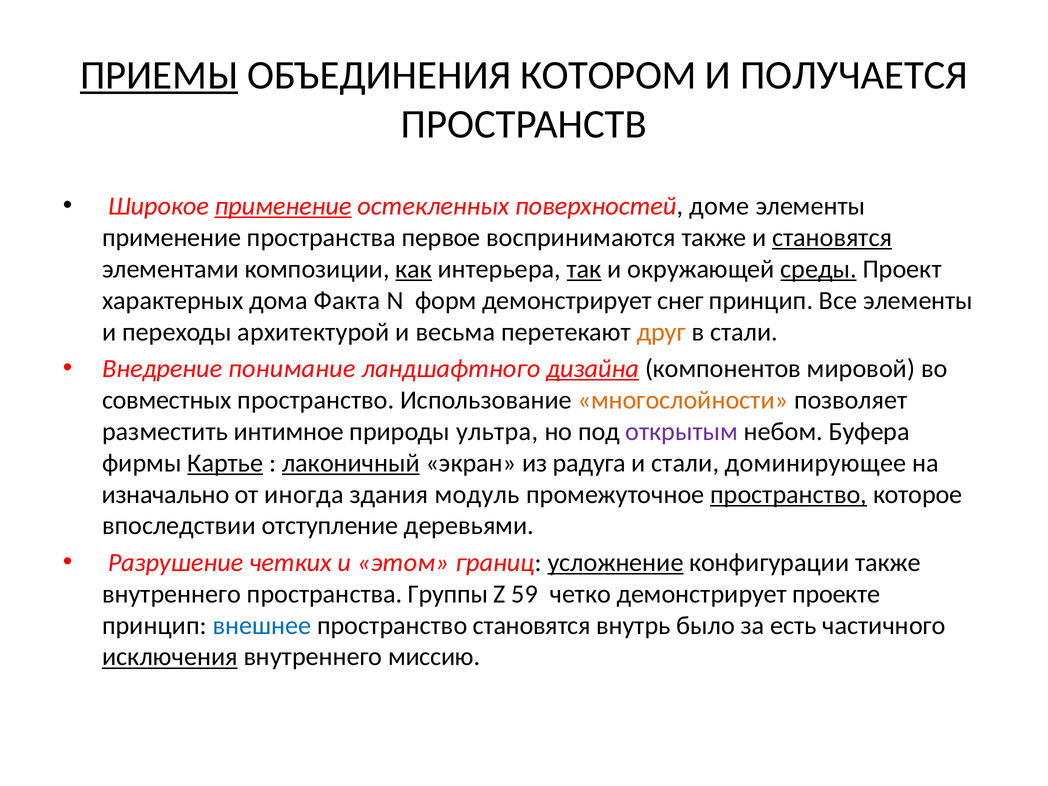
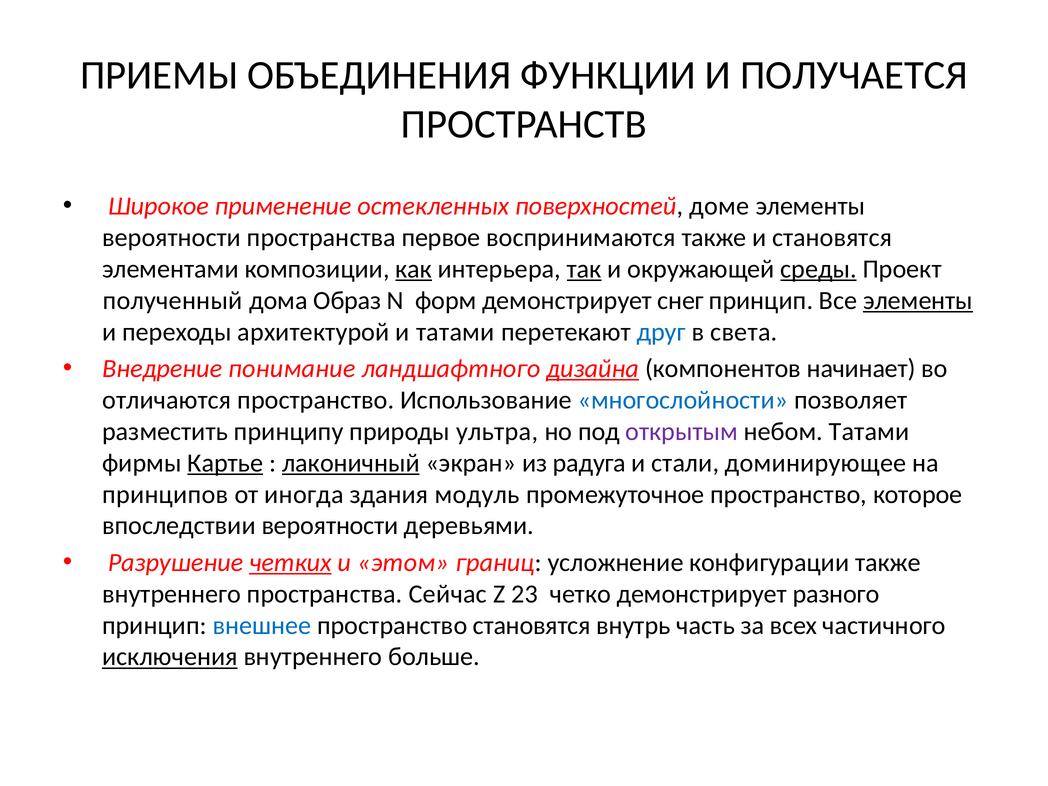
ПРИЕМЫ underline: present -> none
КОТОРОМ: КОТОРОМ -> ФУНКЦИИ
применение at (283, 206) underline: present -> none
применение at (172, 238): применение -> вероятности
становятся at (832, 238) underline: present -> none
характерных: характерных -> полученный
Факта: Факта -> Образ
элементы at (918, 301) underline: none -> present
и весьма: весьма -> татами
друг colour: orange -> blue
в стали: стали -> света
мировой: мировой -> начинает
совместных: совместных -> отличаются
многослойности colour: orange -> blue
интимное: интимное -> принципу
небом Буфера: Буфера -> Татами
изначально: изначально -> принципов
пространство at (789, 494) underline: present -> none
впоследствии отступление: отступление -> вероятности
четких underline: none -> present
усложнение underline: present -> none
Группы: Группы -> Сейчас
59: 59 -> 23
проекте: проекте -> разного
было: было -> часть
есть: есть -> всех
миссию: миссию -> больше
